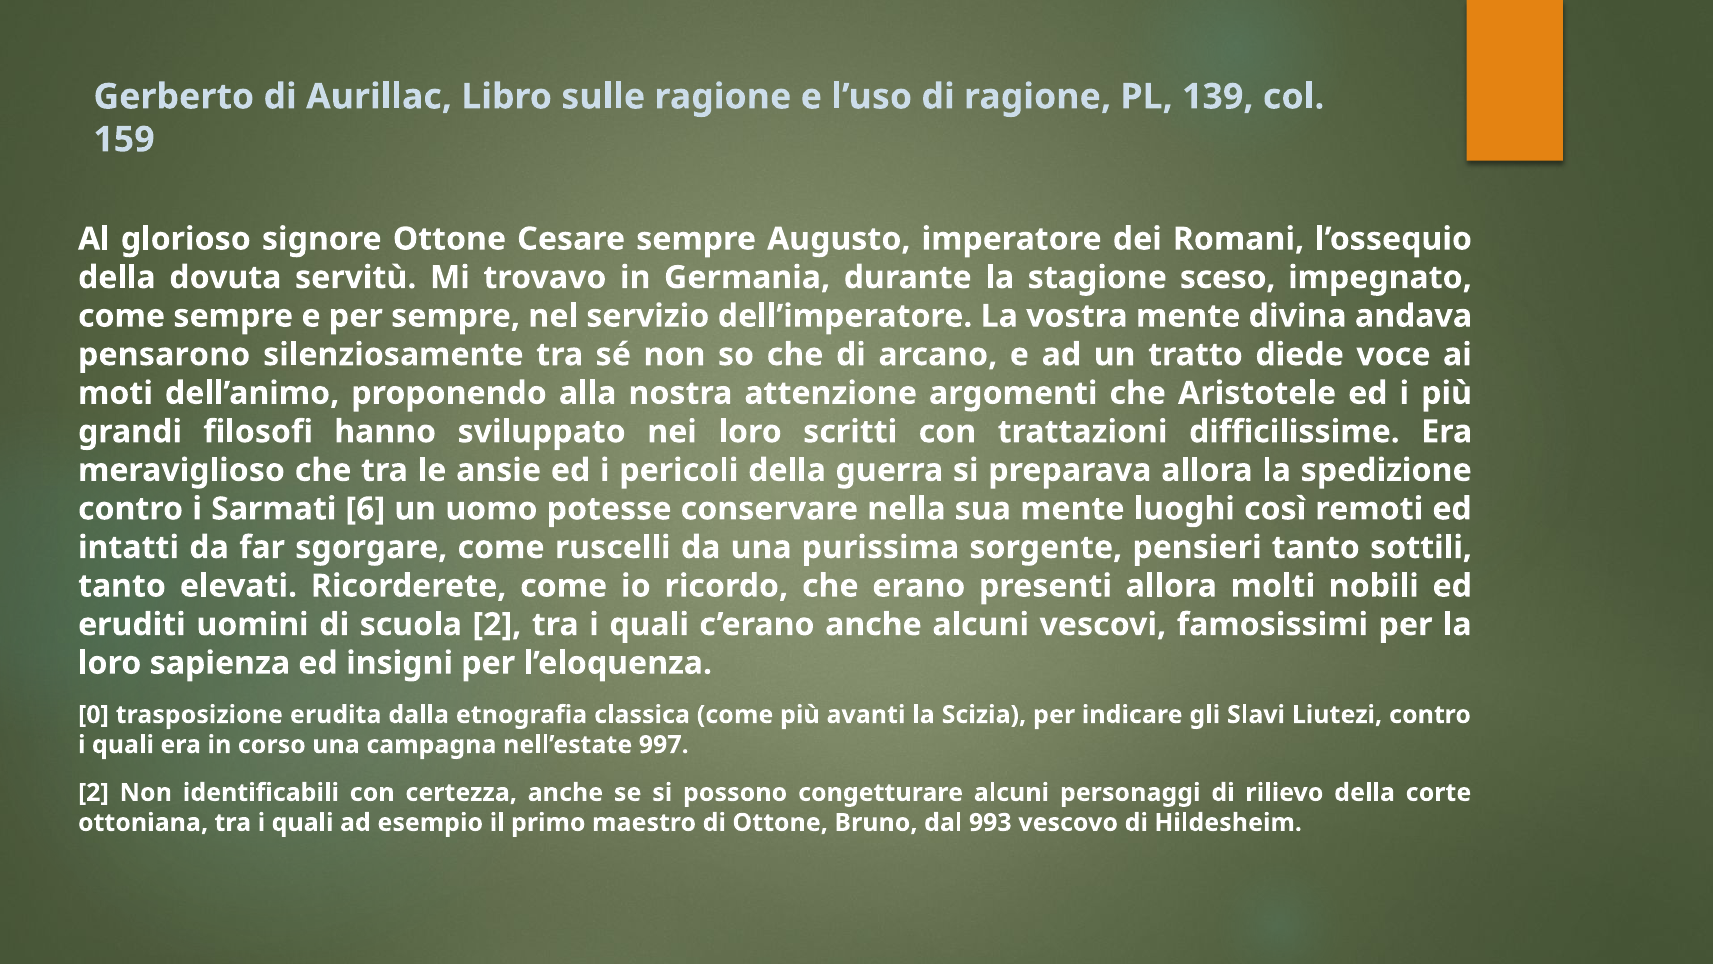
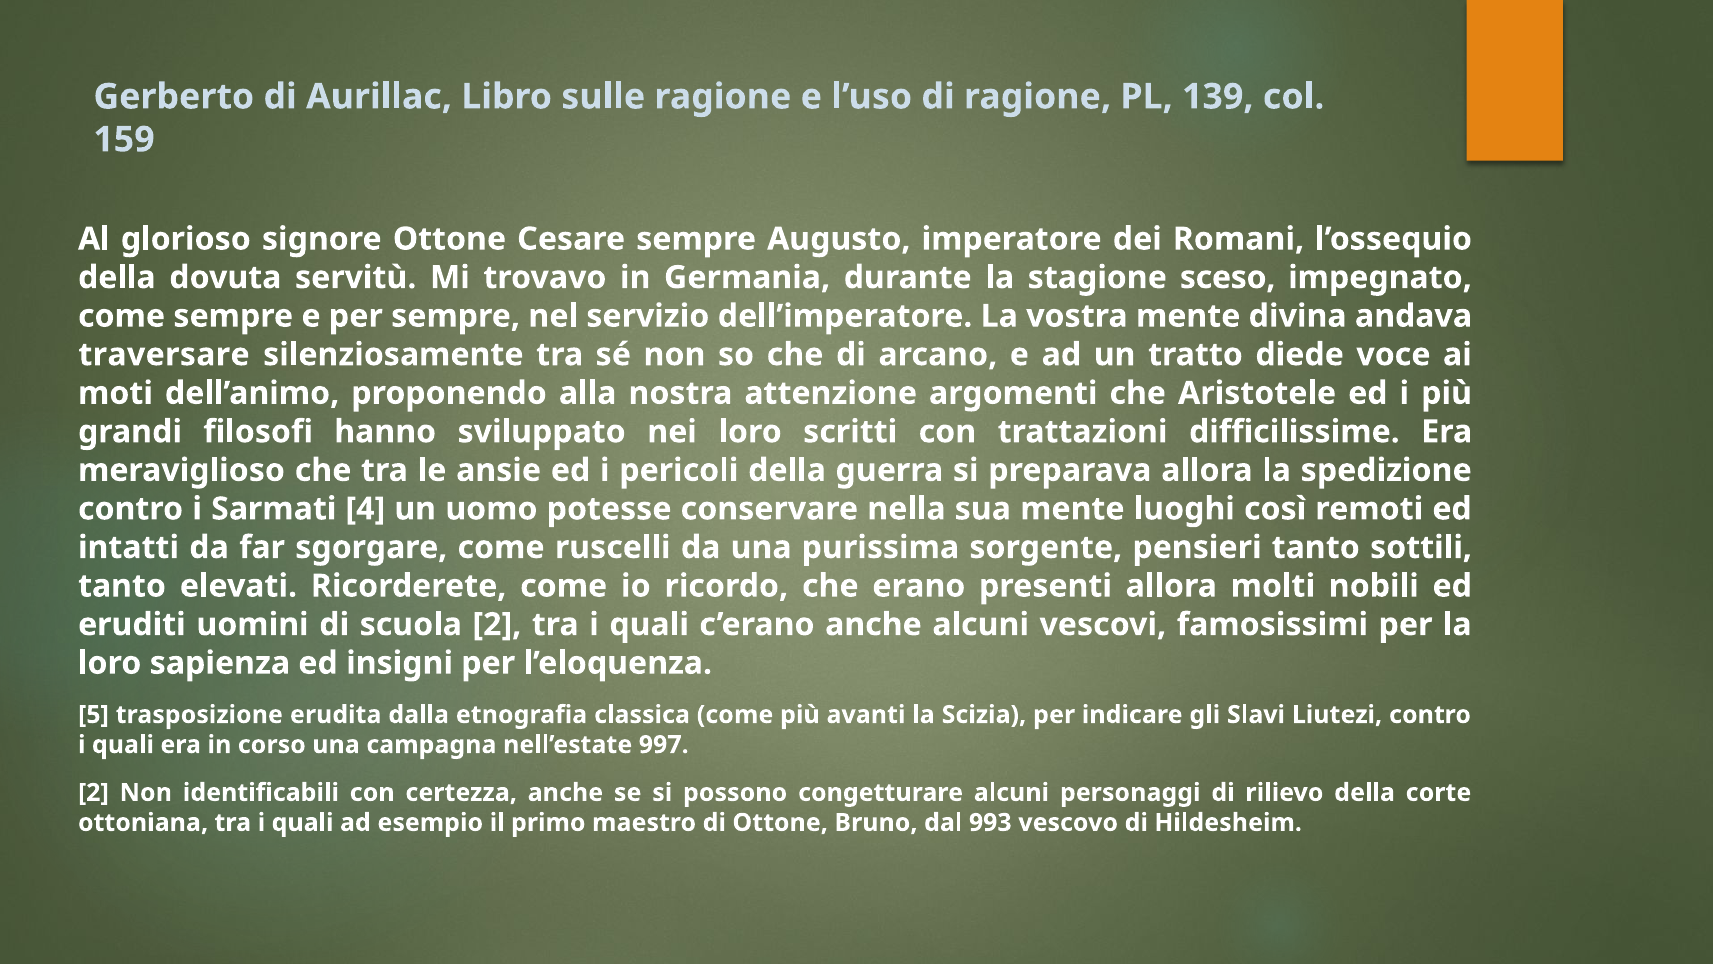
pensarono: pensarono -> traversare
6: 6 -> 4
0: 0 -> 5
